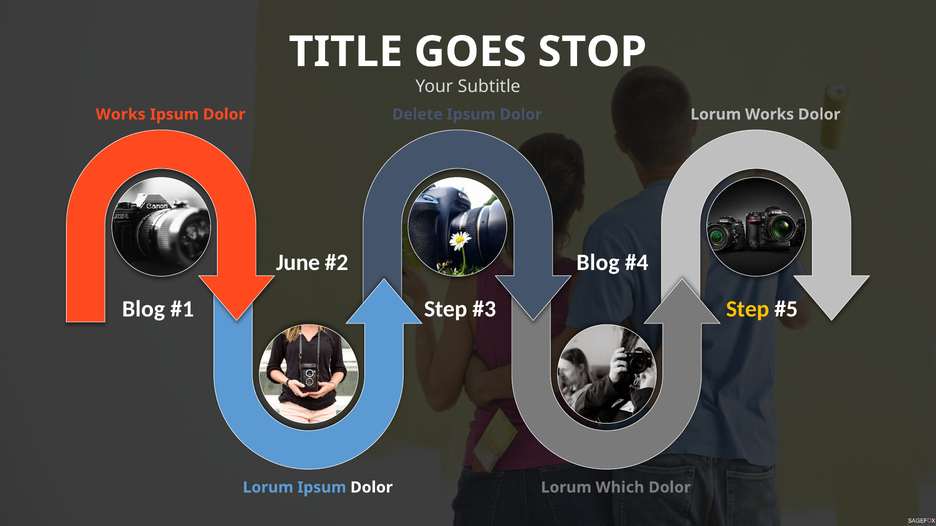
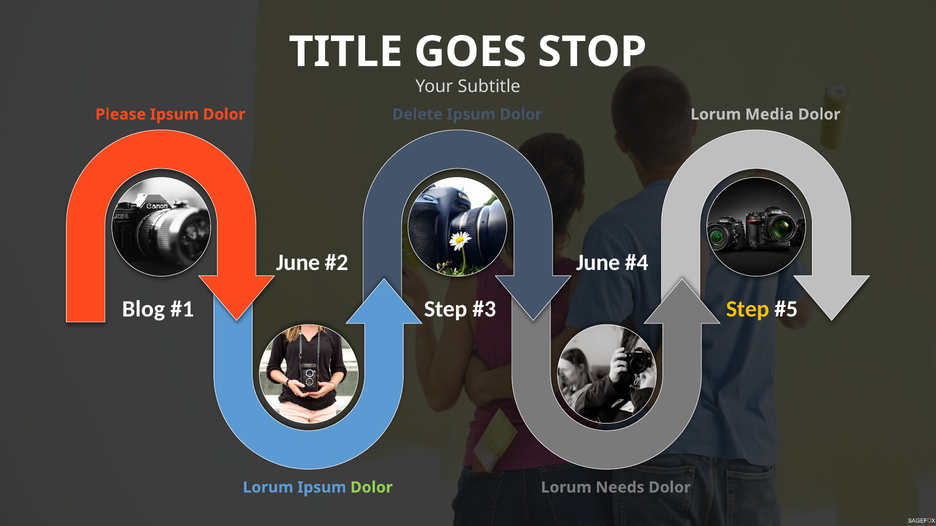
Works at (121, 115): Works -> Please
Lorum Works: Works -> Media
Blog at (598, 263): Blog -> June
Dolor at (372, 488) colour: white -> light green
Which: Which -> Needs
